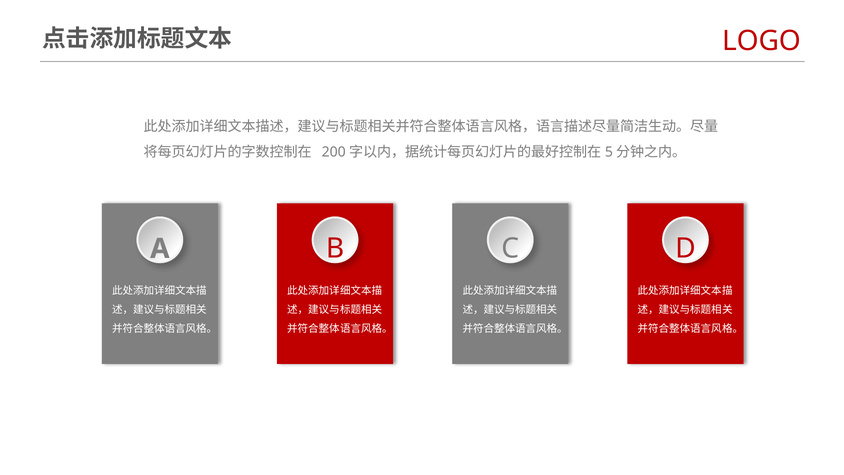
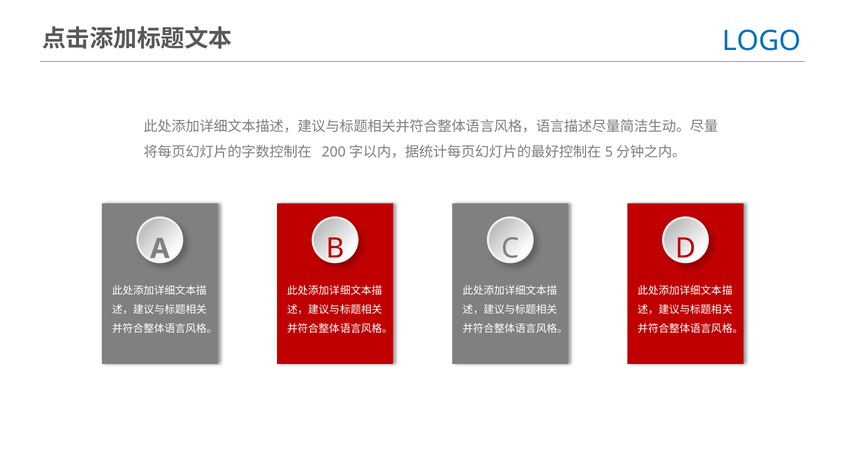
LOGO colour: red -> blue
